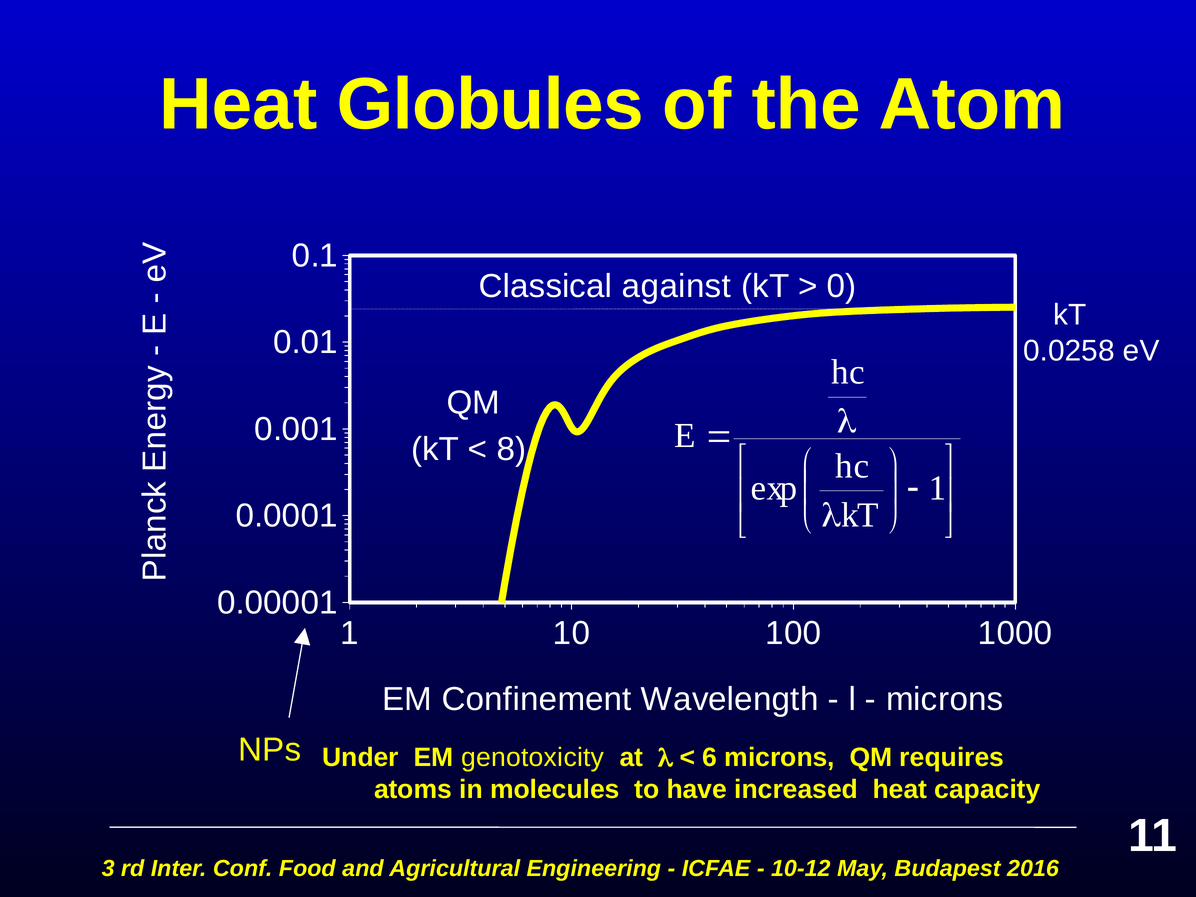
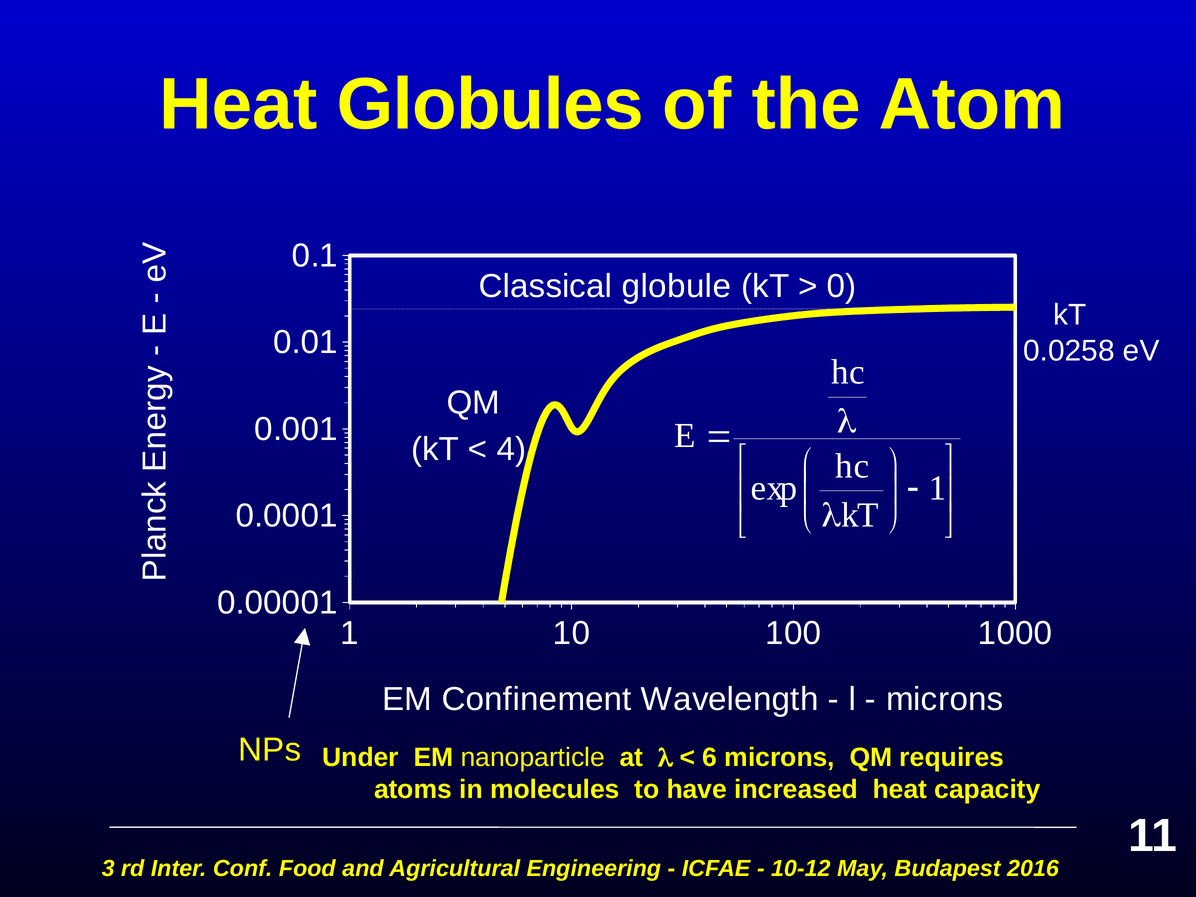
against: against -> globule
8: 8 -> 4
genotoxicity: genotoxicity -> nanoparticle
